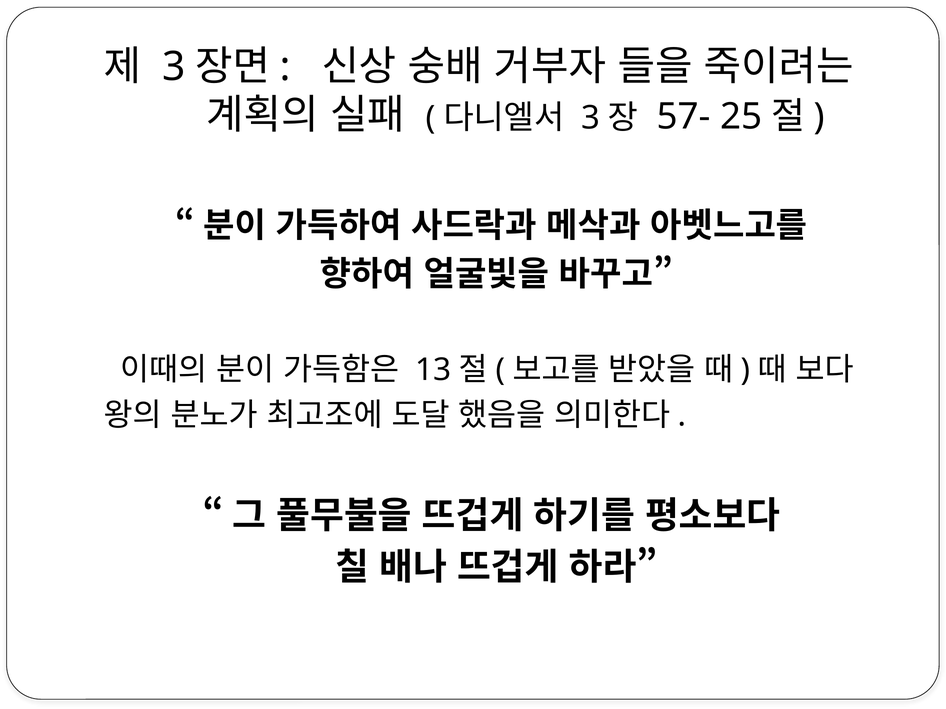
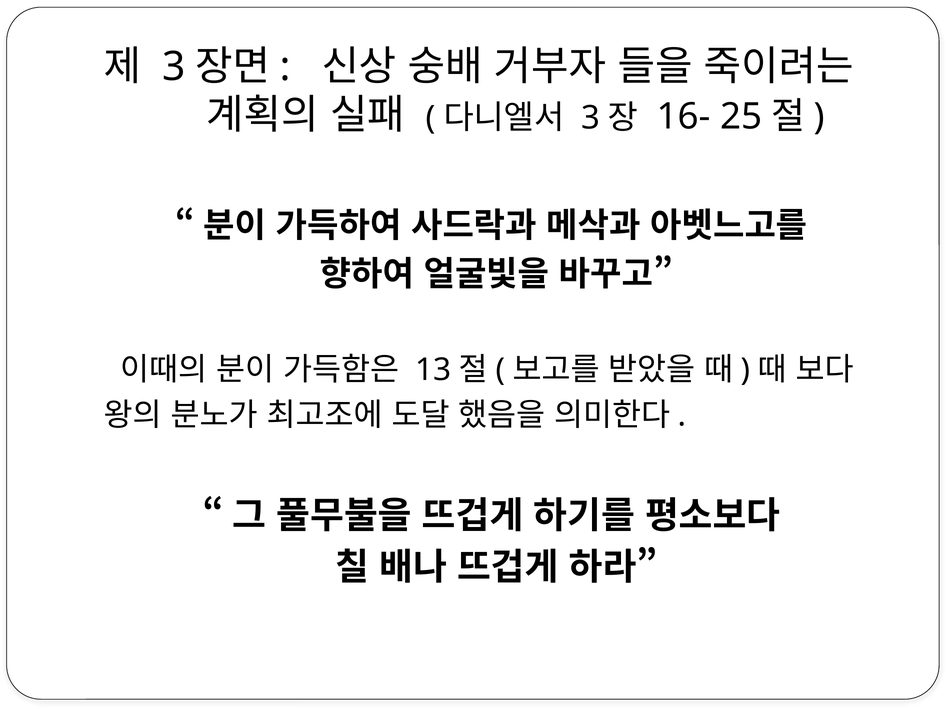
57-: 57- -> 16-
